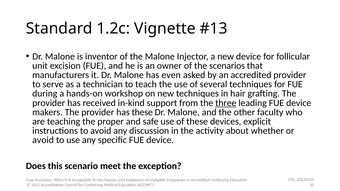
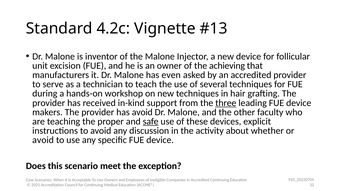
1.2c: 1.2c -> 4.2c
the scenarios: scenarios -> achieving
has these: these -> avoid
safe underline: none -> present
